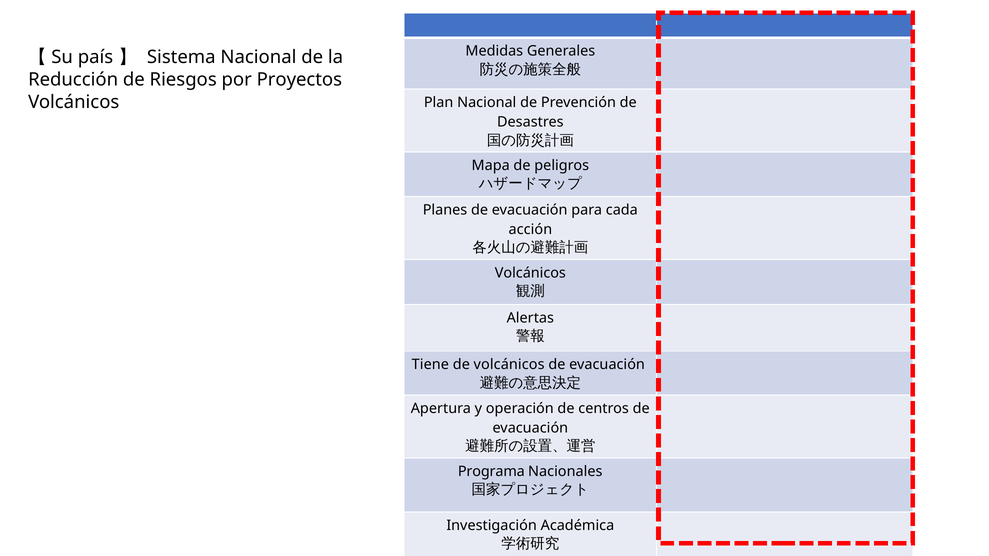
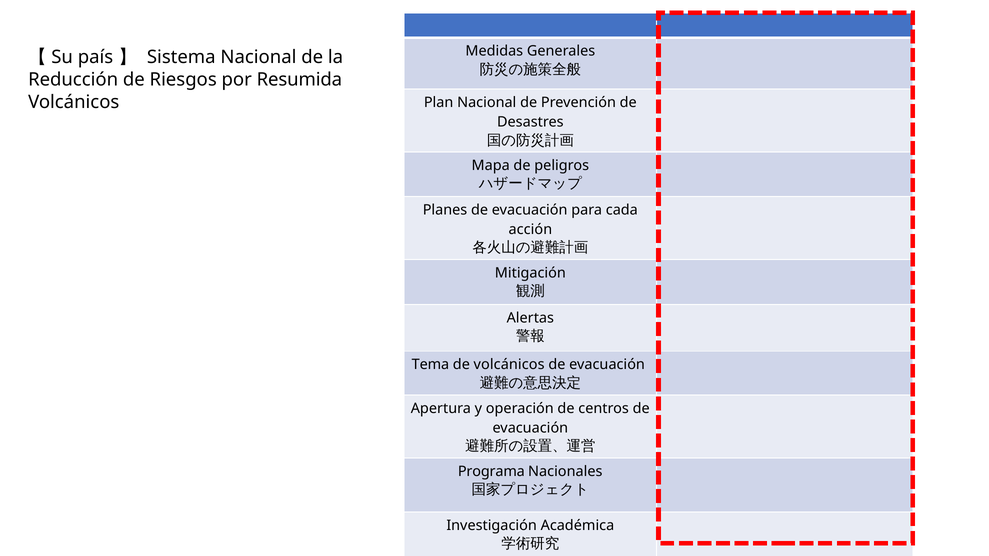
Proyectos: Proyectos -> Resumida
Volcánicos at (530, 273): Volcánicos -> Mitigación
Tiene: Tiene -> Tema
